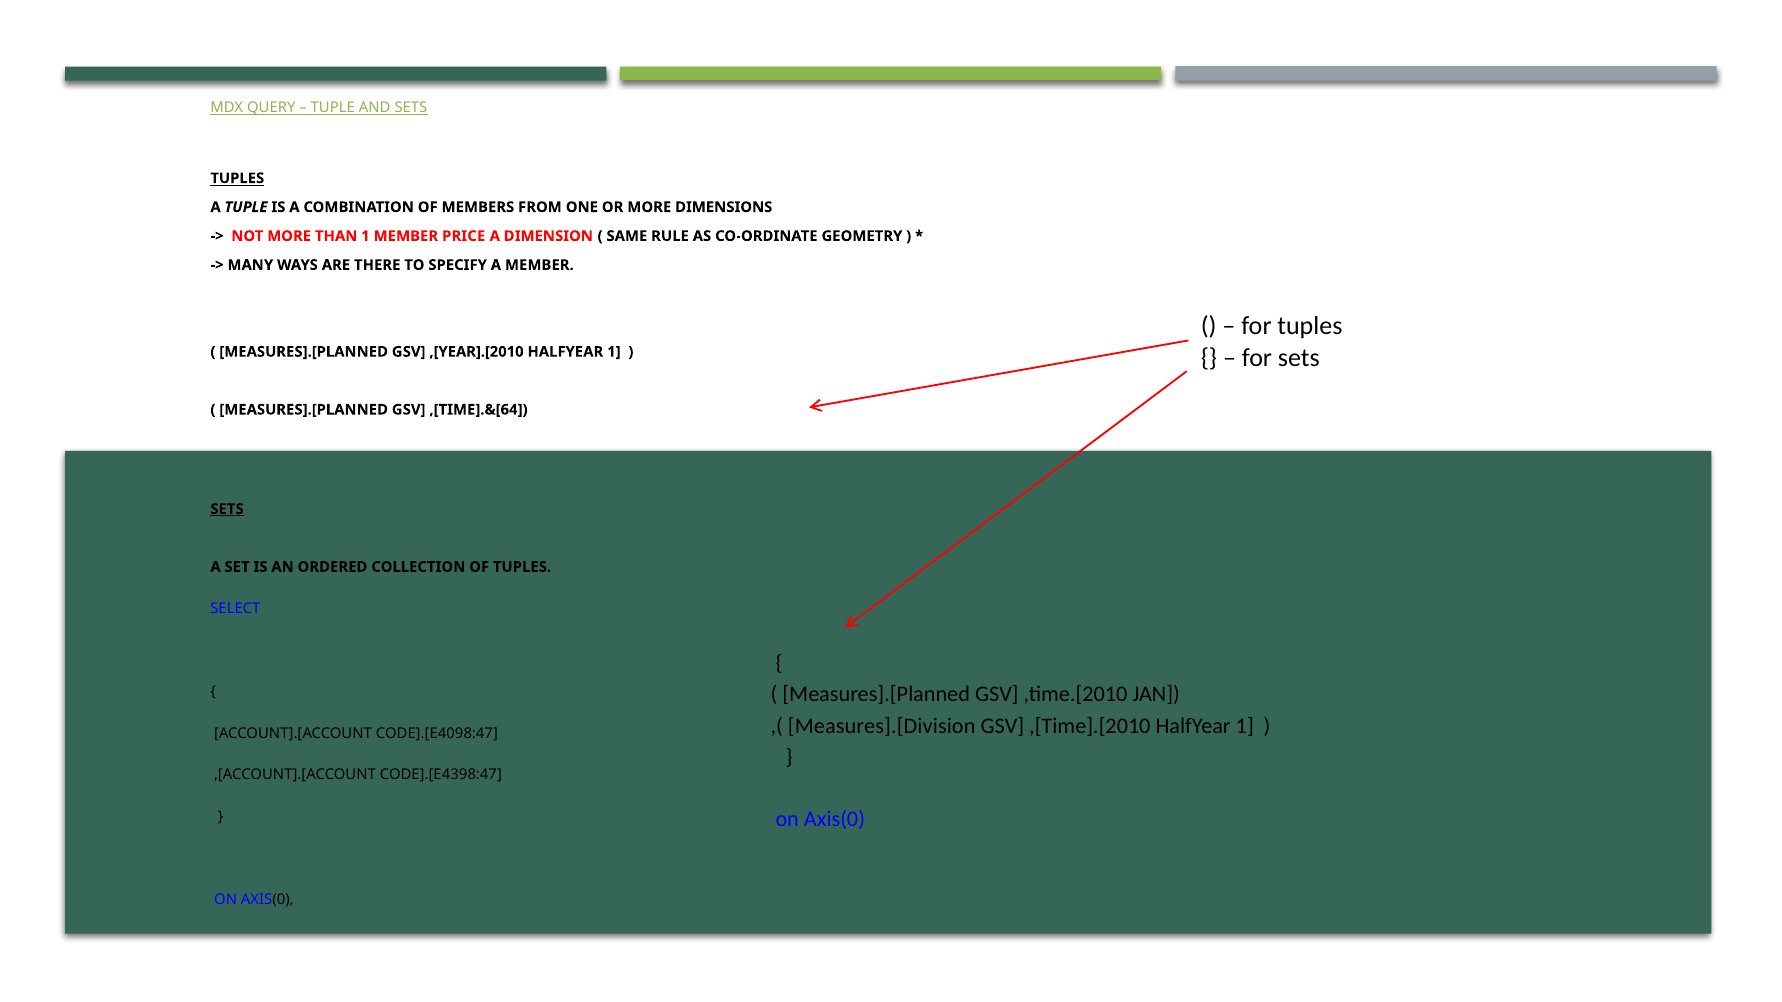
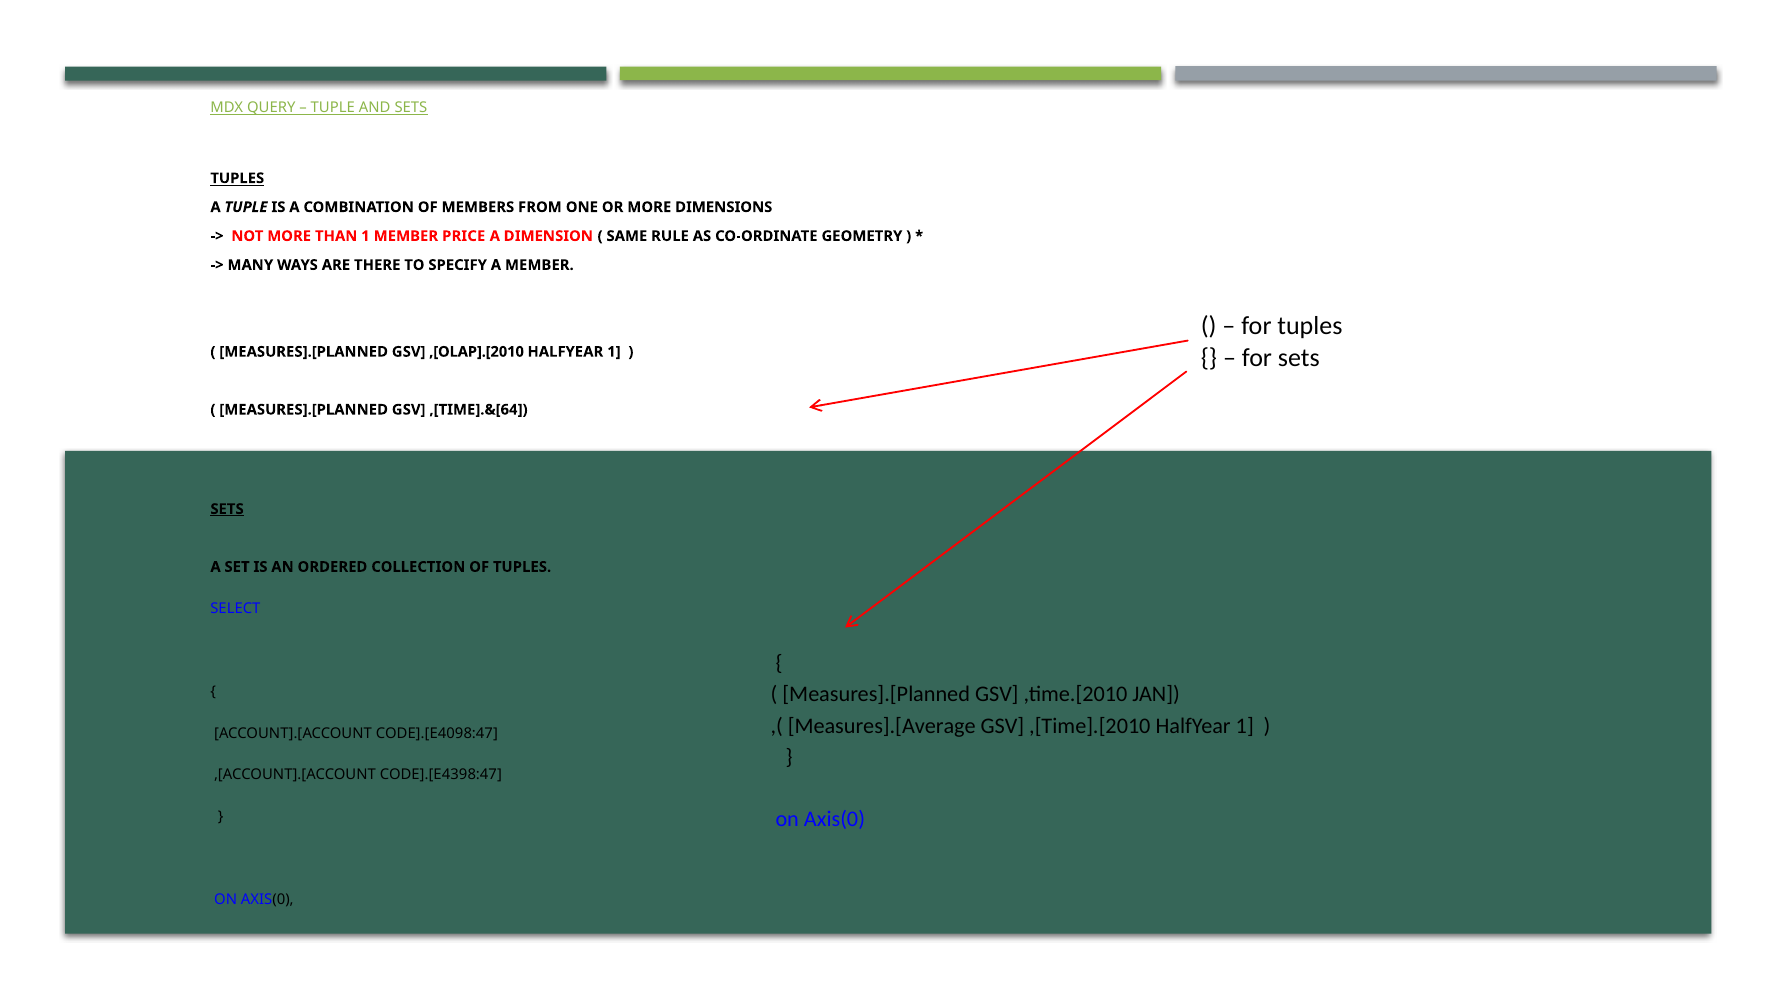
,[YEAR].[2010: ,[YEAR].[2010 -> ,[OLAP].[2010
Measures].[Division: Measures].[Division -> Measures].[Average
